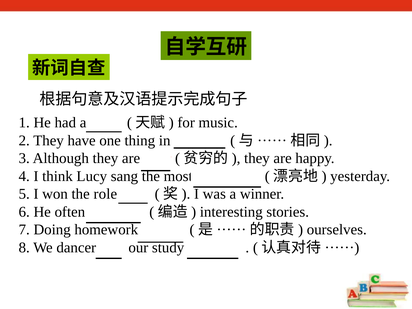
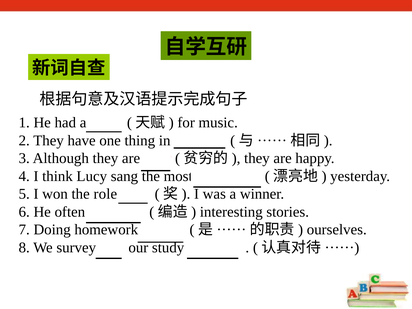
dancer: dancer -> survey
